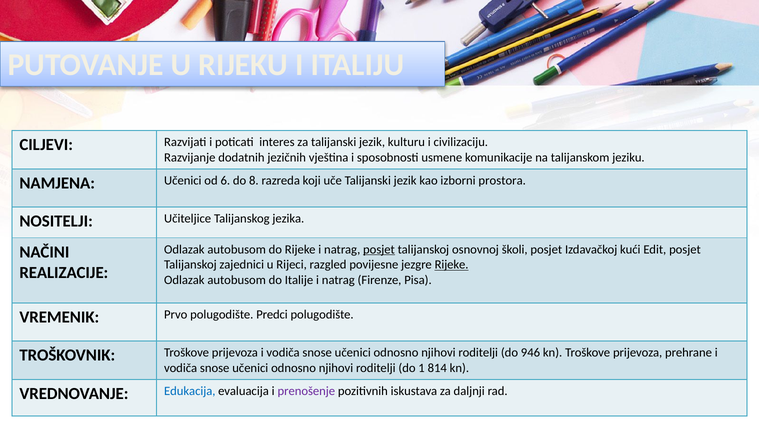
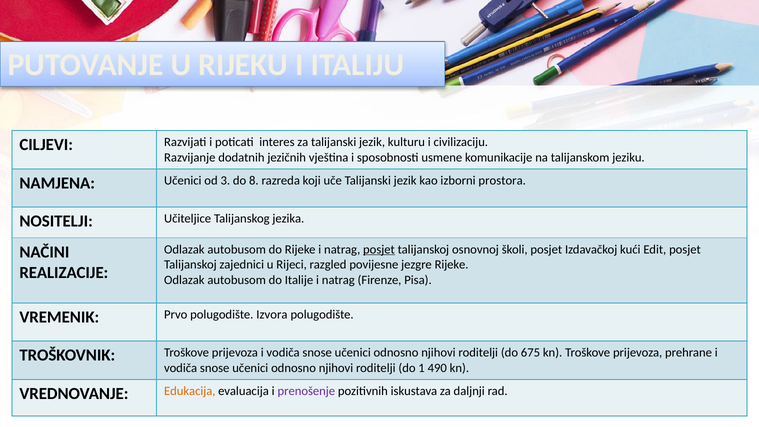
6: 6 -> 3
Rijeke at (452, 265) underline: present -> none
Predci: Predci -> Izvora
946: 946 -> 675
814: 814 -> 490
Edukacija colour: blue -> orange
